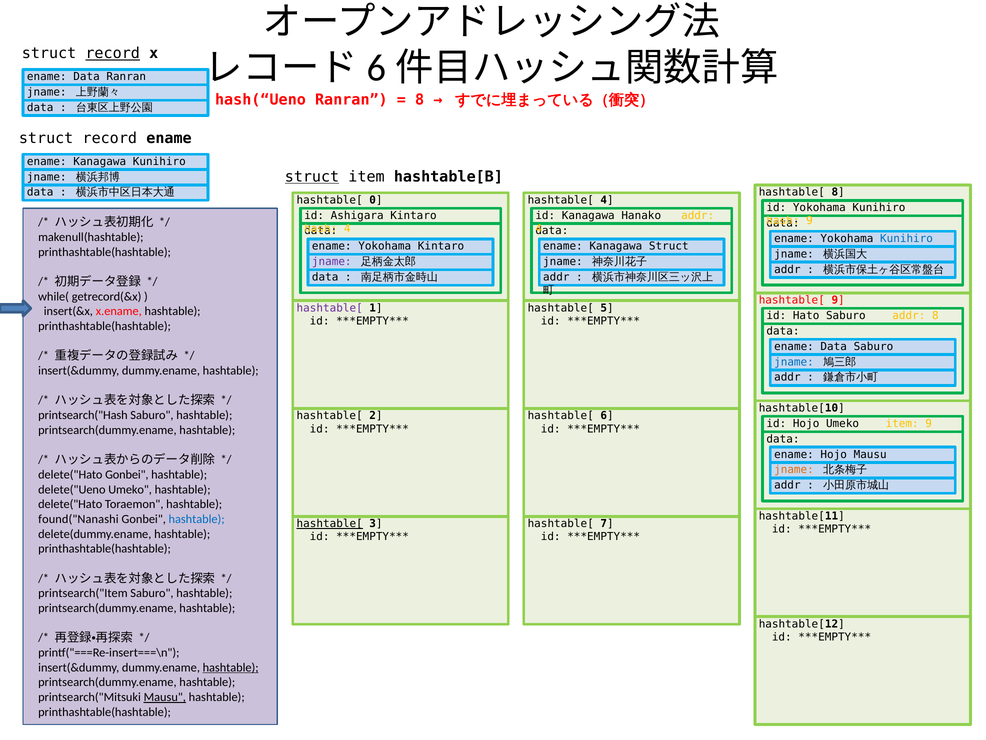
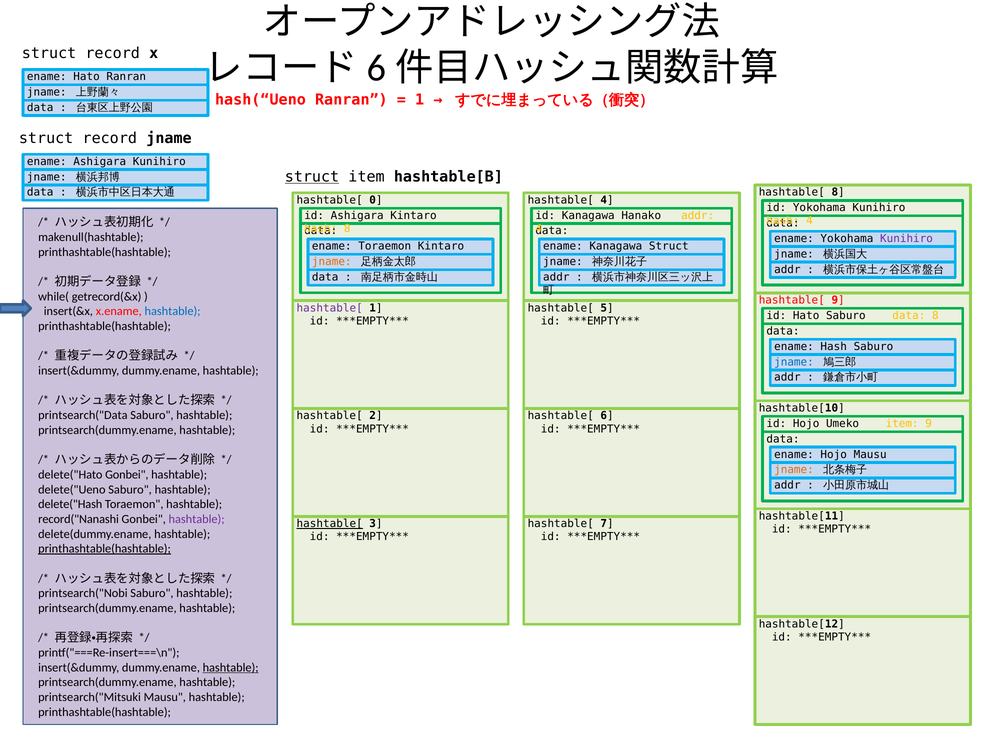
record at (113, 53) underline: present -> none
Data at (87, 77): Data -> Hato
8 at (420, 100): 8 -> 1
record ename: ename -> jname
Kanagawa at (100, 161): Kanagawa -> Ashigara
9 at (809, 221): 9 -> 4
4 at (347, 228): 4 -> 8
Kunihiro at (907, 238) colour: blue -> purple
Yokohama at (385, 246): Yokohama -> Toraemon
jname at (332, 262) colour: purple -> orange
hashtable at (173, 311) colour: black -> blue
addr at (909, 315): addr -> data
Data at (834, 346): Data -> Hash
printsearch("Hash: printsearch("Hash -> printsearch("Data
delete("Ueno Umeko: Umeko -> Saburo
delete("Hato at (70, 504): delete("Hato -> delete("Hash
found("Nanashi: found("Nanashi -> record("Nanashi
hashtable at (197, 519) colour: blue -> purple
printhashtable(hashtable at (105, 548) underline: none -> present
printsearch("Item: printsearch("Item -> printsearch("Nobi
Mausu at (165, 697) underline: present -> none
